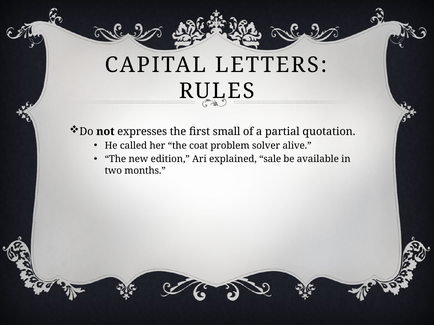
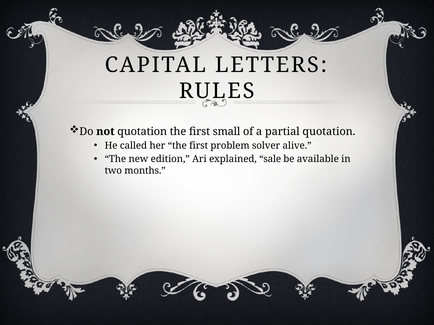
not expresses: expresses -> quotation
her the coat: coat -> first
